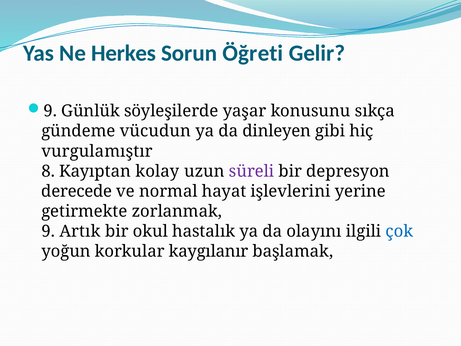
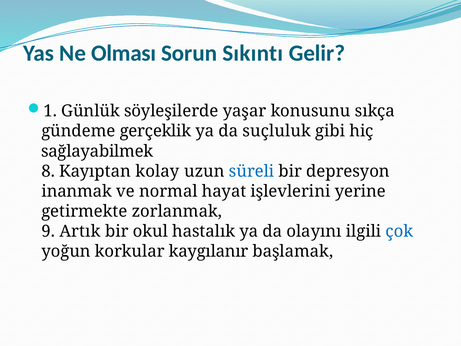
Herkes: Herkes -> Olması
Öğreti: Öğreti -> Sıkıntı
9 at (50, 111): 9 -> 1
vücudun: vücudun -> gerçeklik
dinleyen: dinleyen -> suçluluk
vurgulamıştır: vurgulamıştır -> sağlayabilmek
süreli colour: purple -> blue
derecede: derecede -> inanmak
